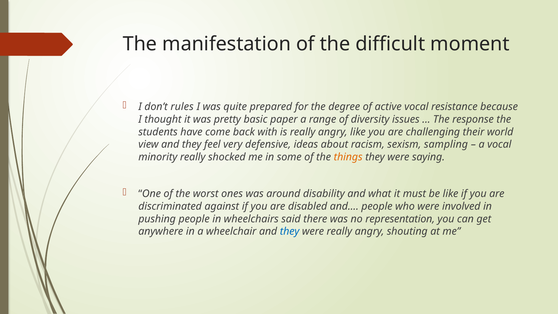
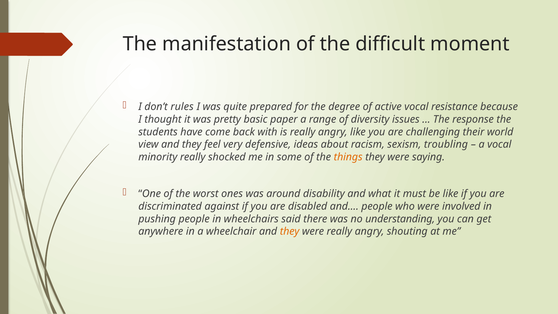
sampling: sampling -> troubling
representation: representation -> understanding
they at (290, 231) colour: blue -> orange
